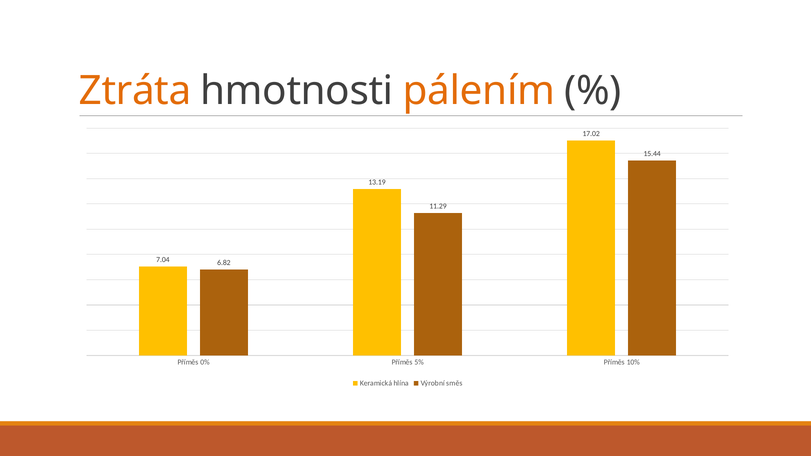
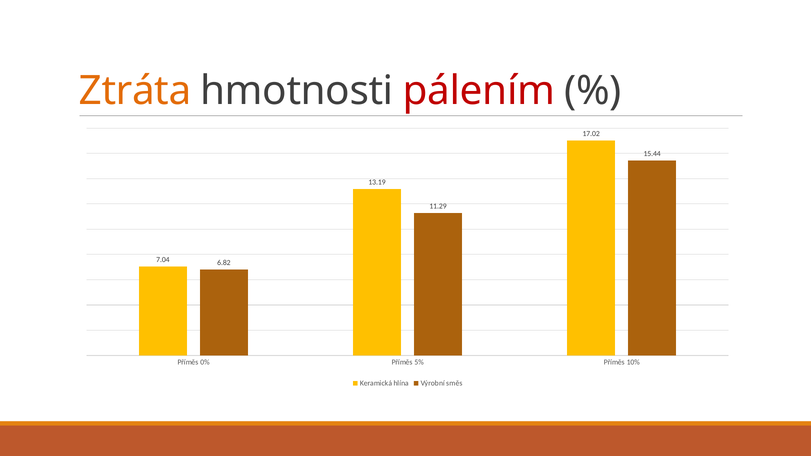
pálením colour: orange -> red
